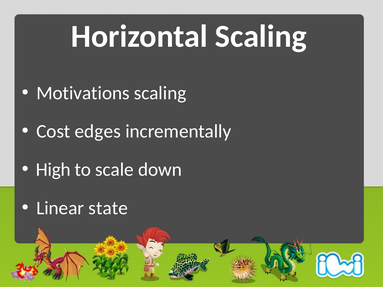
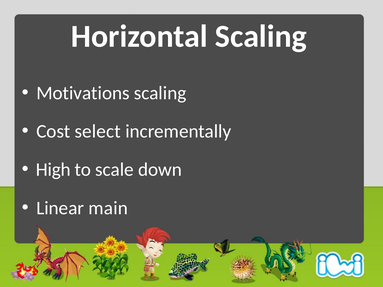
edges: edges -> select
state: state -> main
